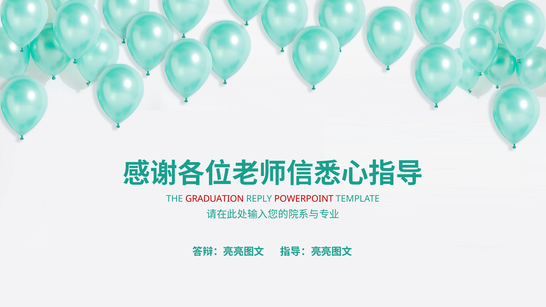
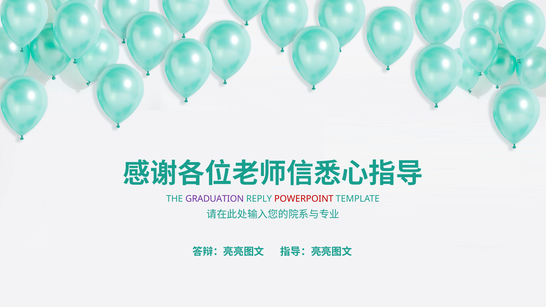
GRADUATION colour: red -> purple
